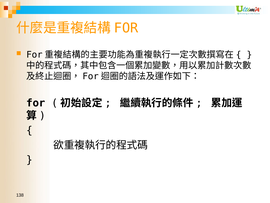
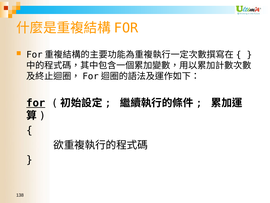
for underline: none -> present
